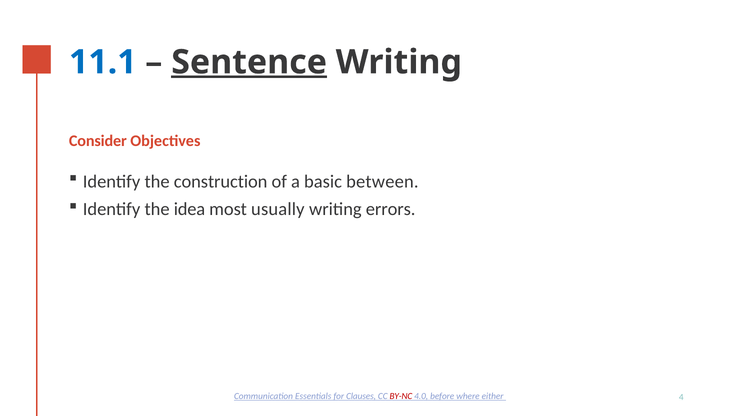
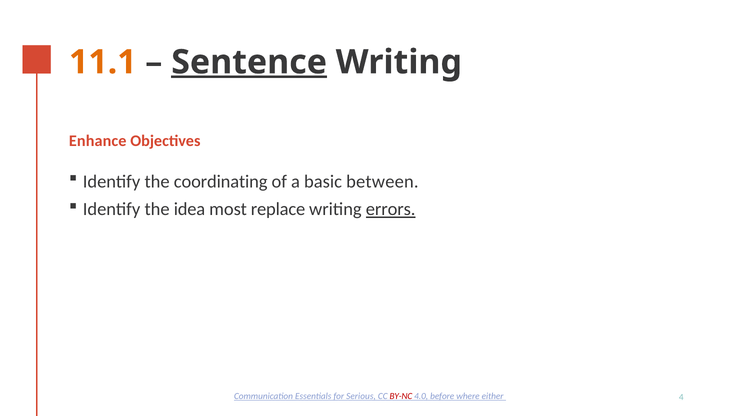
11.1 colour: blue -> orange
Consider: Consider -> Enhance
construction: construction -> coordinating
usually: usually -> replace
errors underline: none -> present
Clauses: Clauses -> Serious
